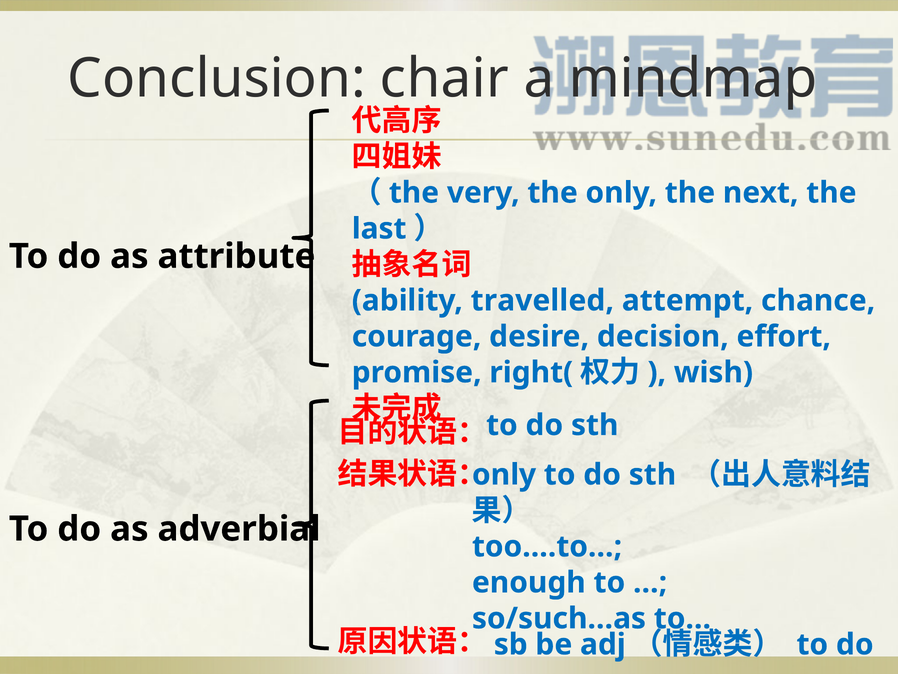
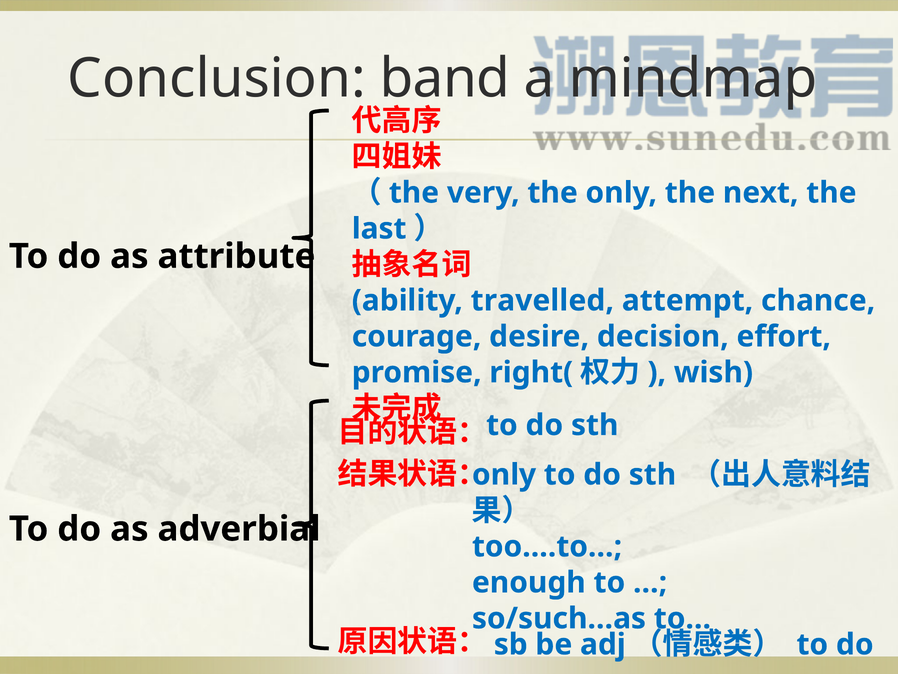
chair: chair -> band
